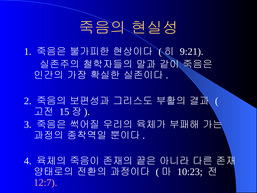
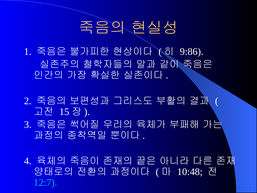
9:21: 9:21 -> 9:86
10:23: 10:23 -> 10:48
12:7 colour: pink -> light blue
